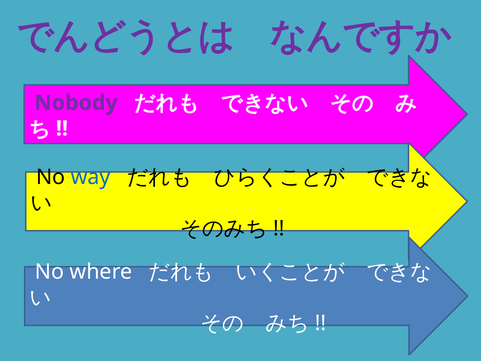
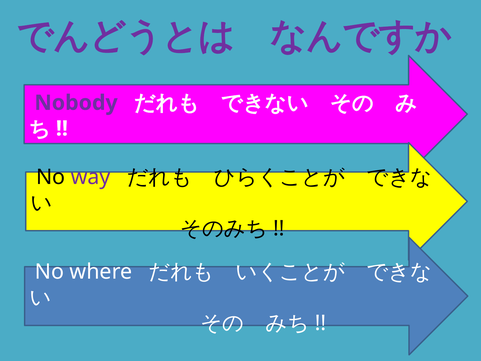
way colour: blue -> purple
